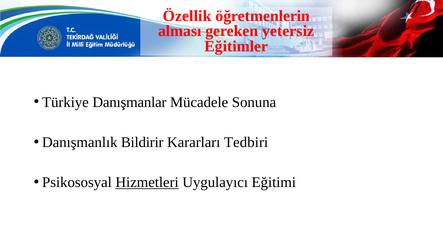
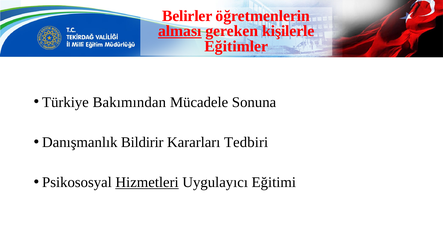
Özellik: Özellik -> Belirler
alması underline: none -> present
yetersiz: yetersiz -> kişilerle
Danışmanlar: Danışmanlar -> Bakımından
